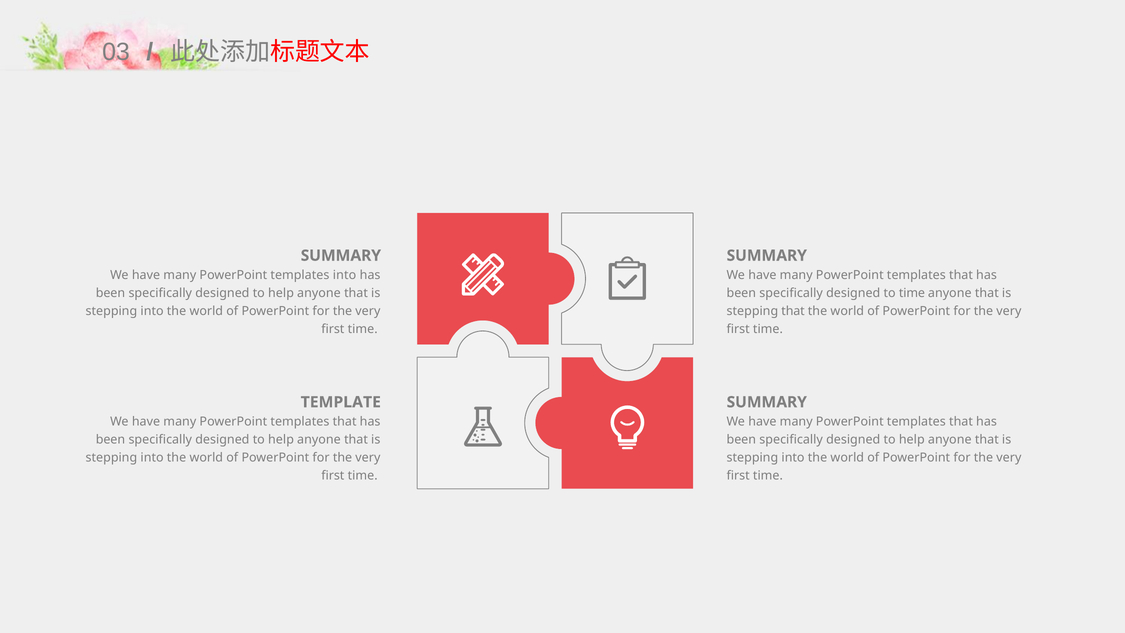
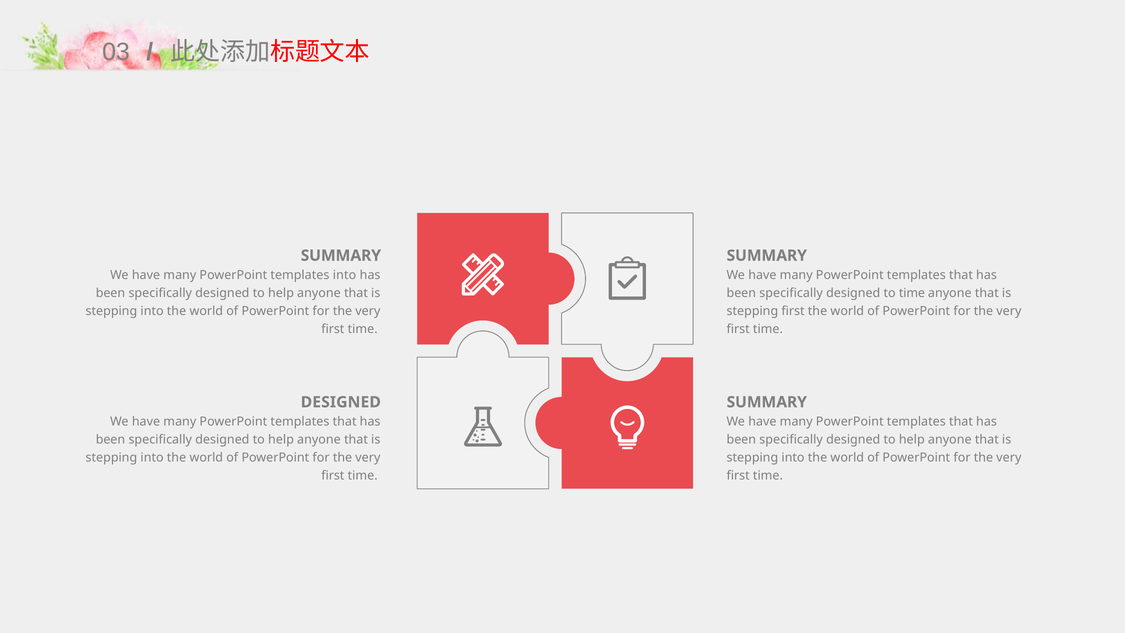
stepping that: that -> first
TEMPLATE at (341, 402): TEMPLATE -> DESIGNED
